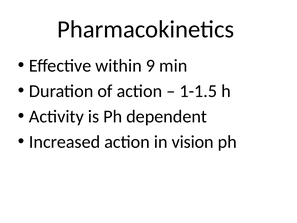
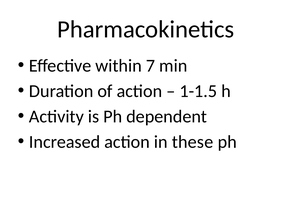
9: 9 -> 7
vision: vision -> these
